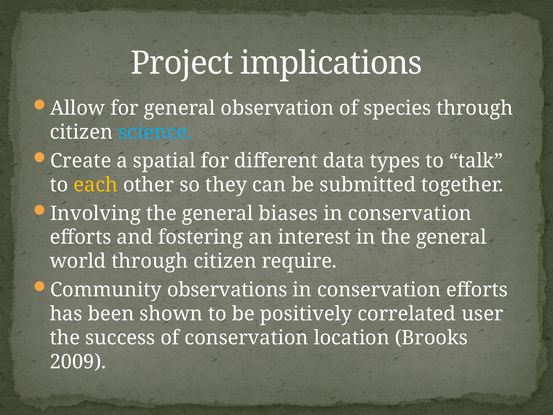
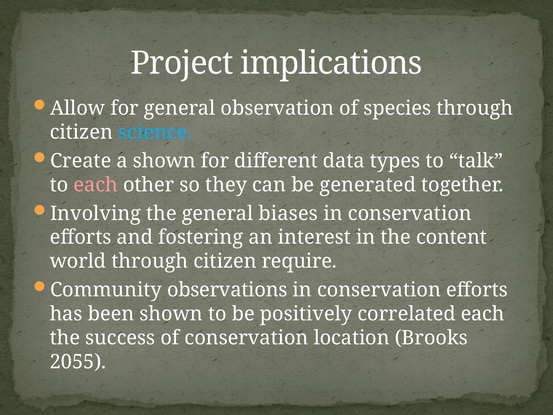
a spatial: spatial -> shown
each at (96, 185) colour: yellow -> pink
submitted: submitted -> generated
in the general: general -> content
correlated user: user -> each
2009: 2009 -> 2055
